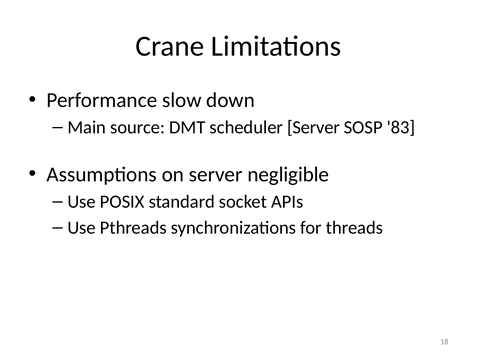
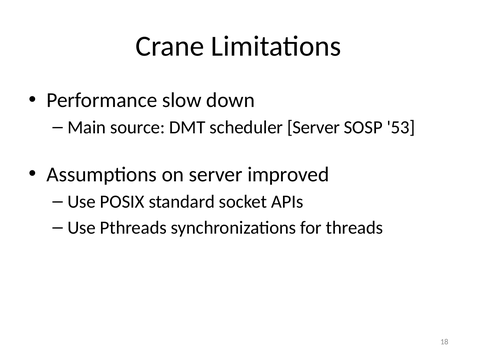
83: 83 -> 53
negligible: negligible -> improved
